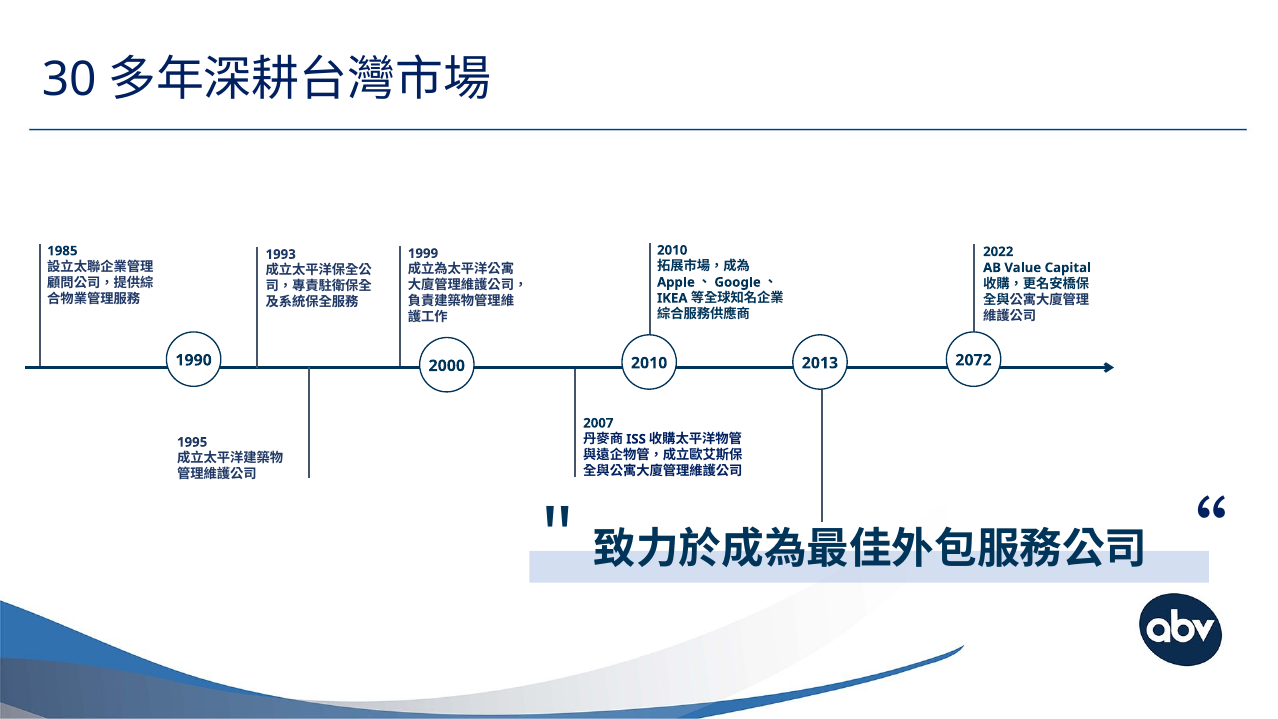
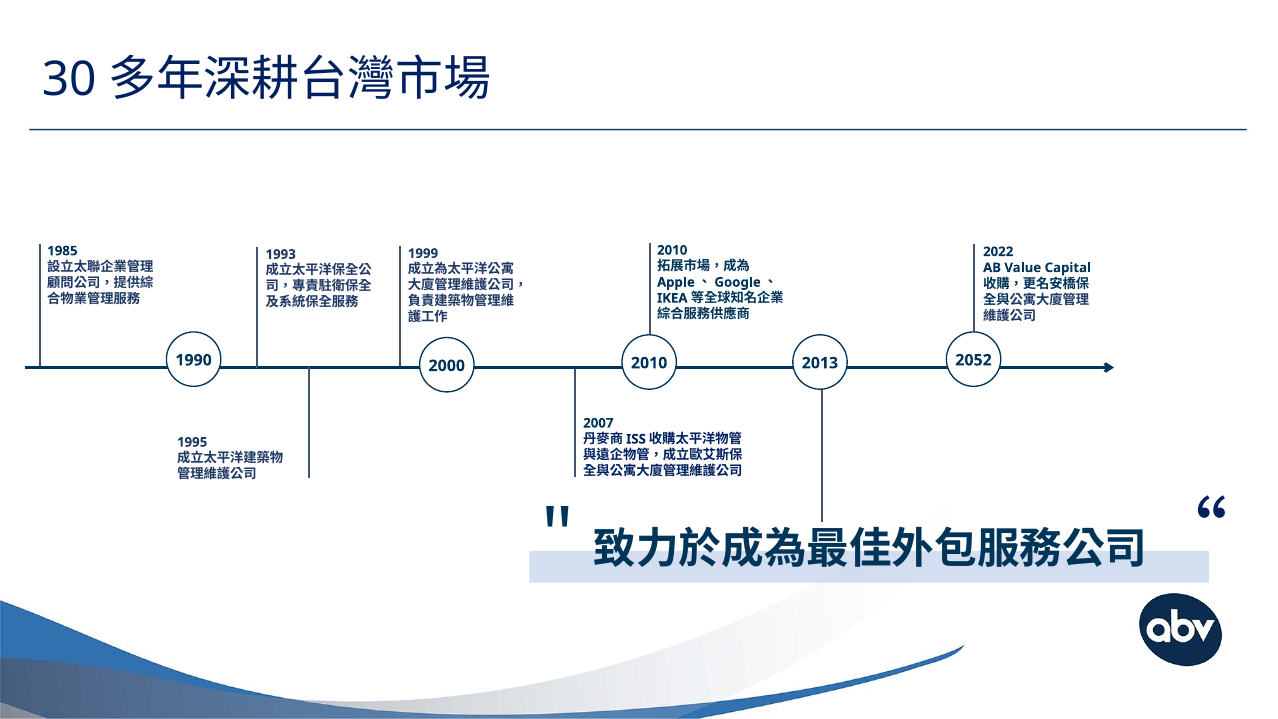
2072: 2072 -> 2052
